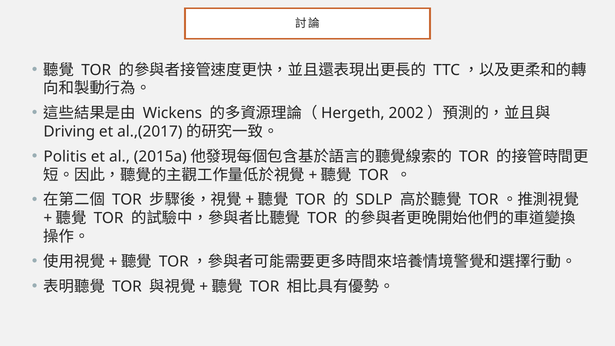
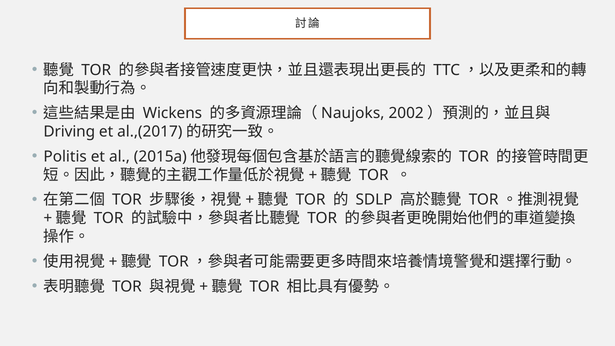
Hergeth: Hergeth -> Naujoks
